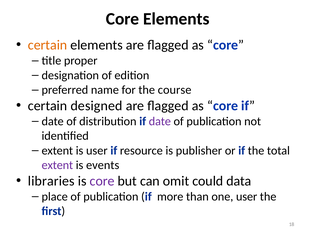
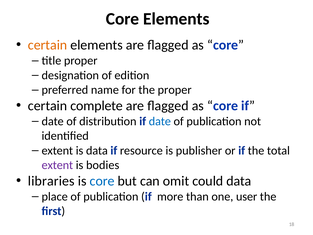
the course: course -> proper
designed: designed -> complete
date at (160, 121) colour: purple -> blue
is user: user -> data
events: events -> bodies
core at (102, 181) colour: purple -> blue
